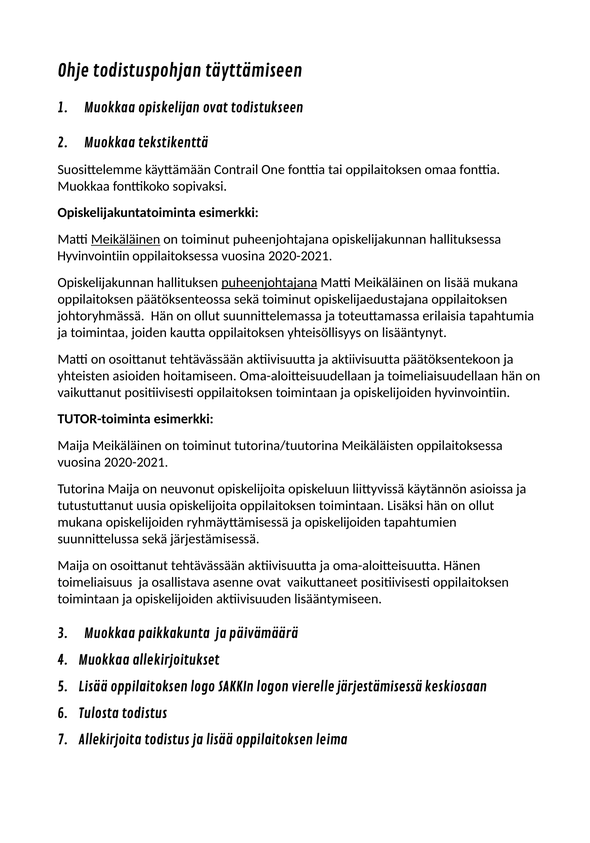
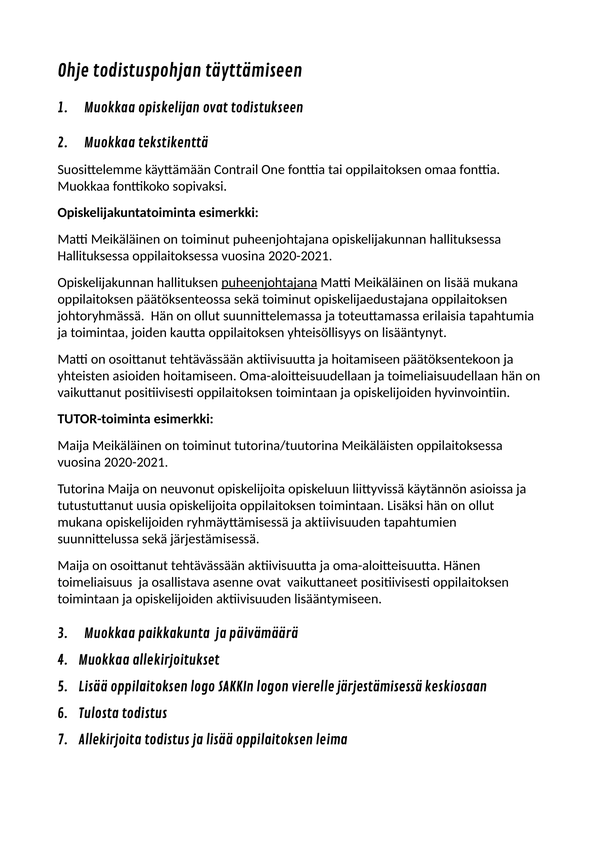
Meikäläinen at (126, 239) underline: present -> none
Hyvinvointiin at (93, 256): Hyvinvointiin -> Hallituksessa
ja aktiivisuutta: aktiivisuutta -> hoitamiseen
ryhmäyttämisessä ja opiskelijoiden: opiskelijoiden -> aktiivisuuden
